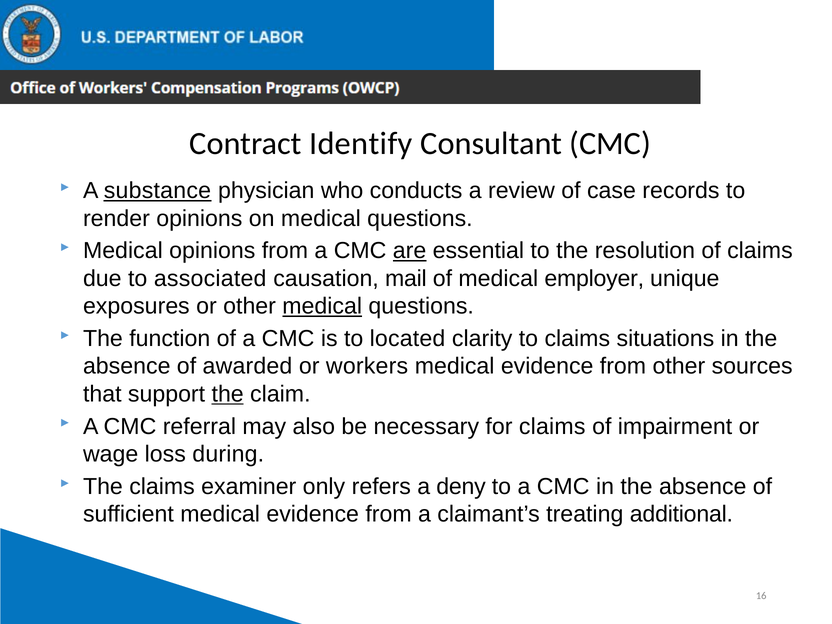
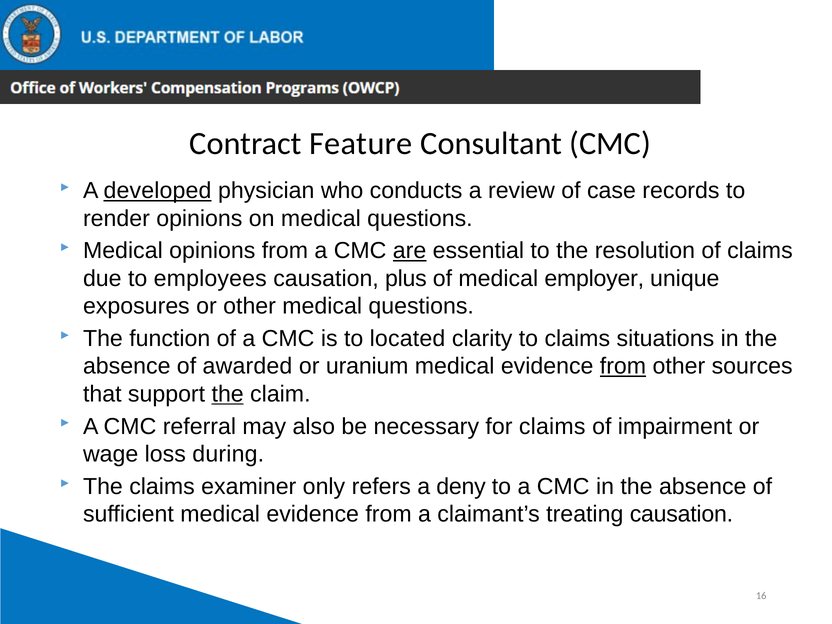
Identify: Identify -> Feature
substance: substance -> developed
associated: associated -> employees
mail: mail -> plus
medical at (322, 306) underline: present -> none
workers: workers -> uranium
from at (623, 366) underline: none -> present
treating additional: additional -> causation
